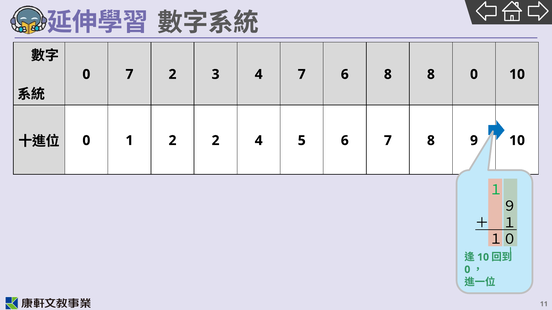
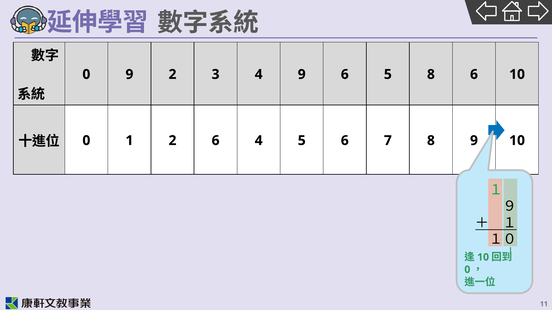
0 7: 7 -> 9
4 7: 7 -> 9
6 8: 8 -> 5
8 0: 0 -> 6
2 2: 2 -> 6
